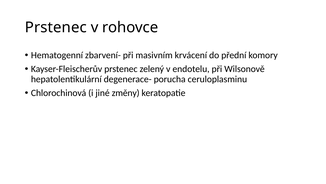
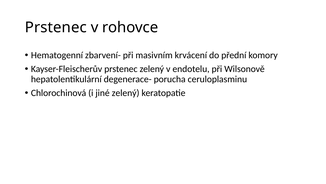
jiné změny: změny -> zelený
